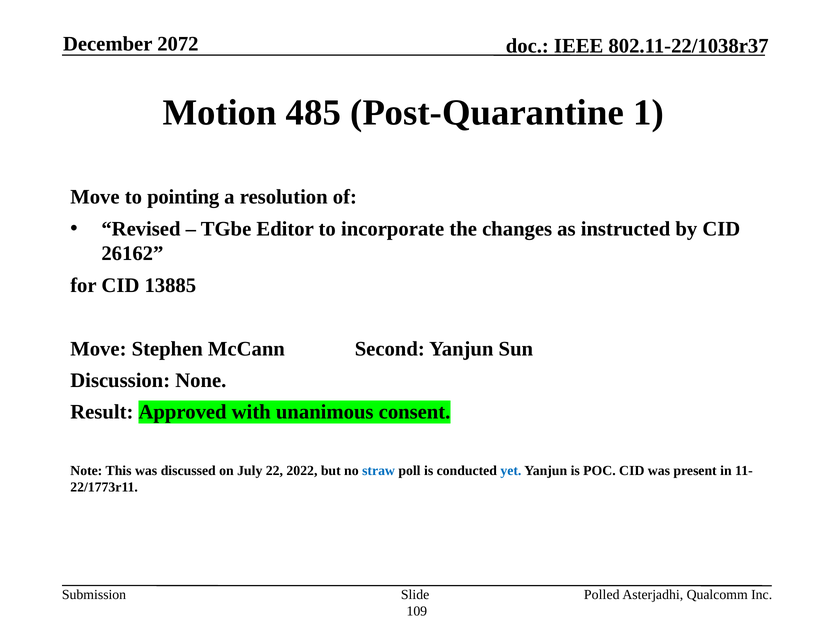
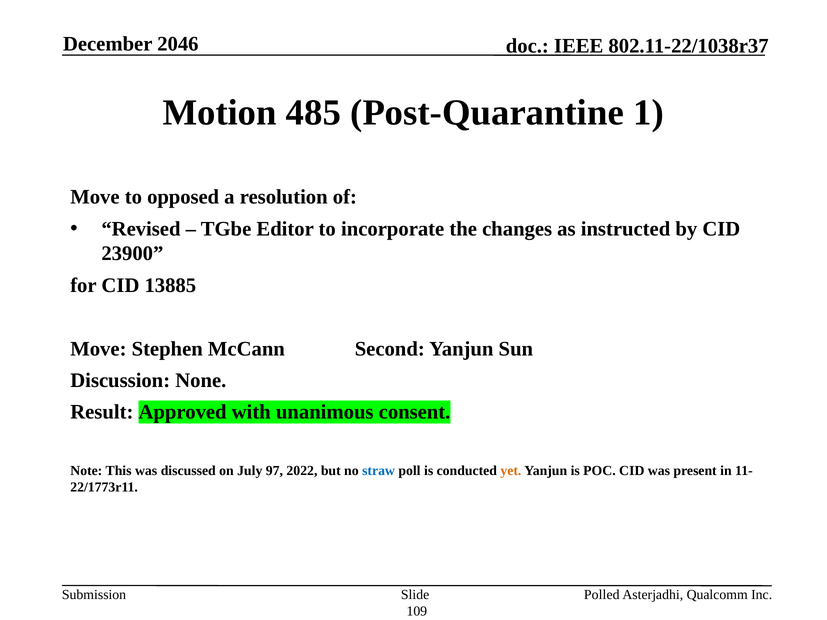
2072: 2072 -> 2046
pointing: pointing -> opposed
26162: 26162 -> 23900
22: 22 -> 97
yet colour: blue -> orange
